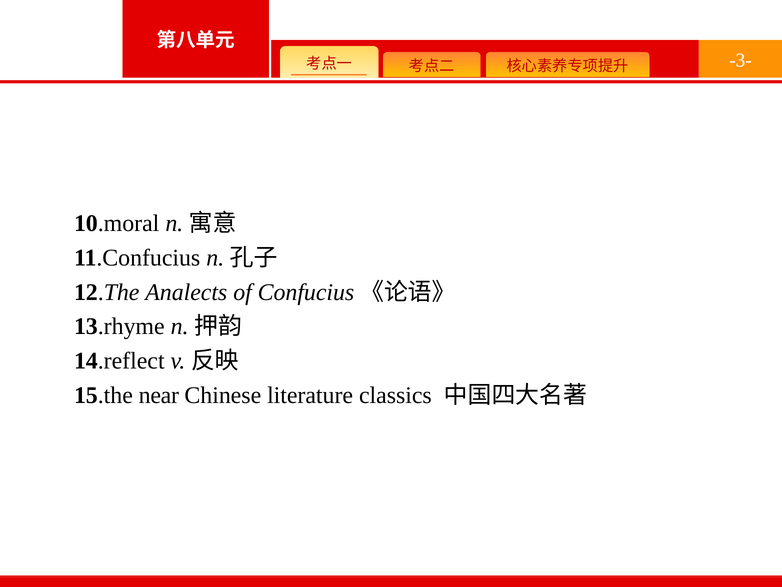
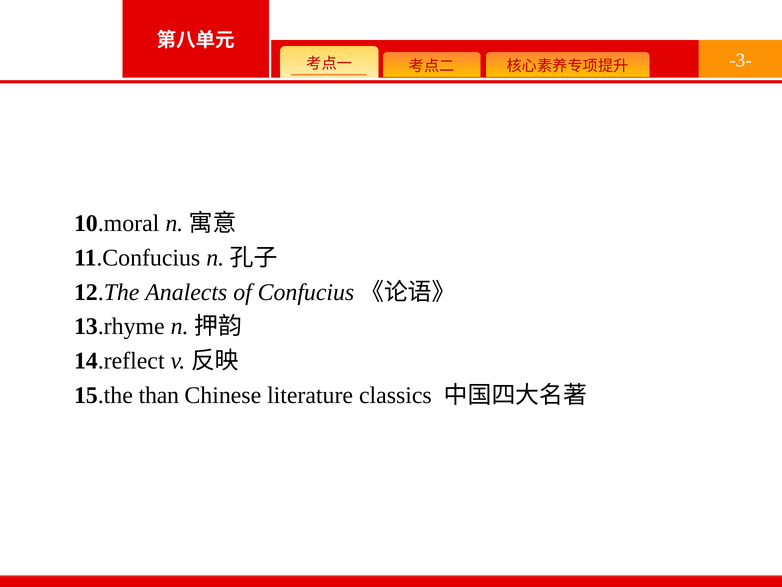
near: near -> than
